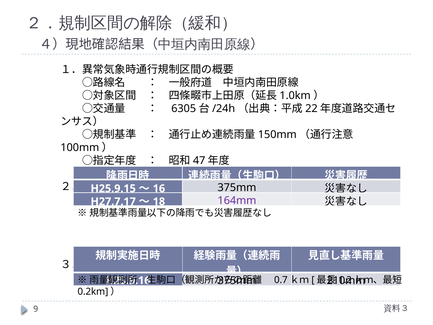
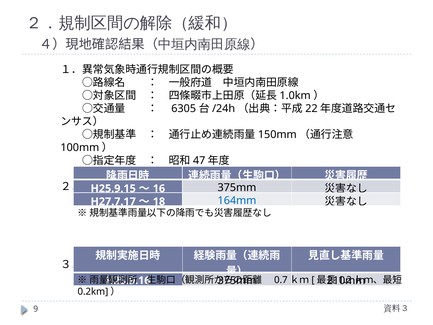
164mm colour: purple -> blue
